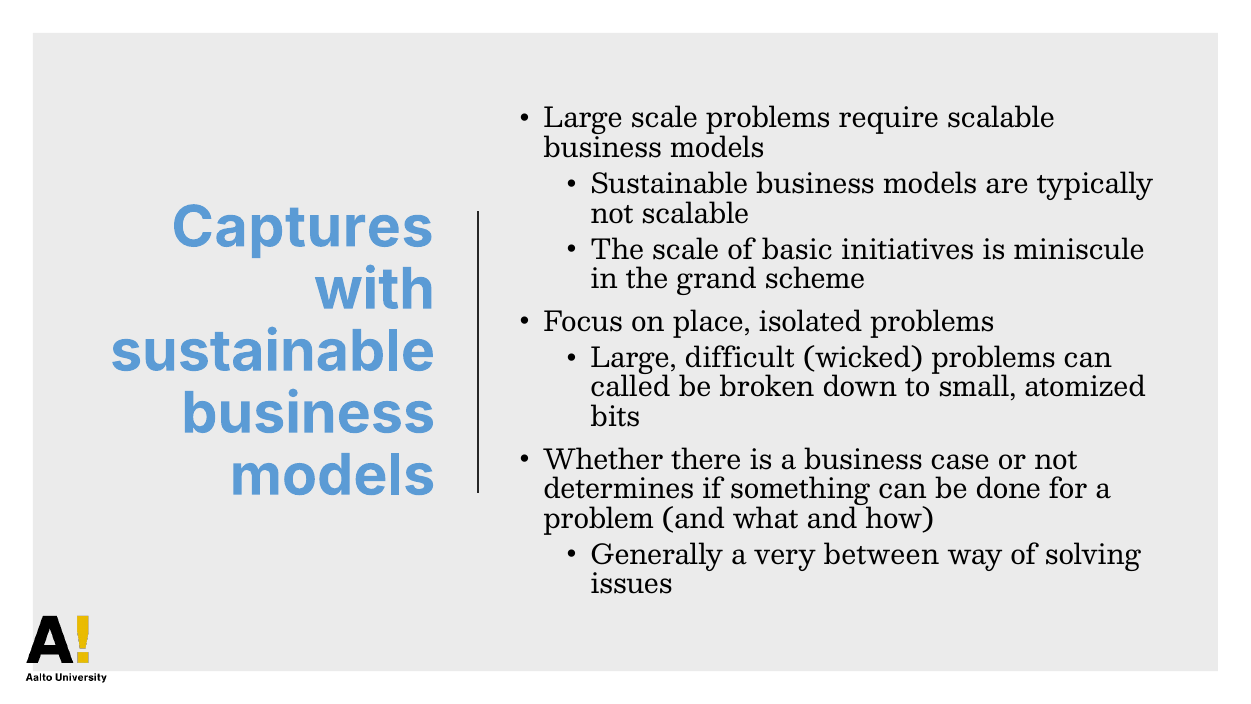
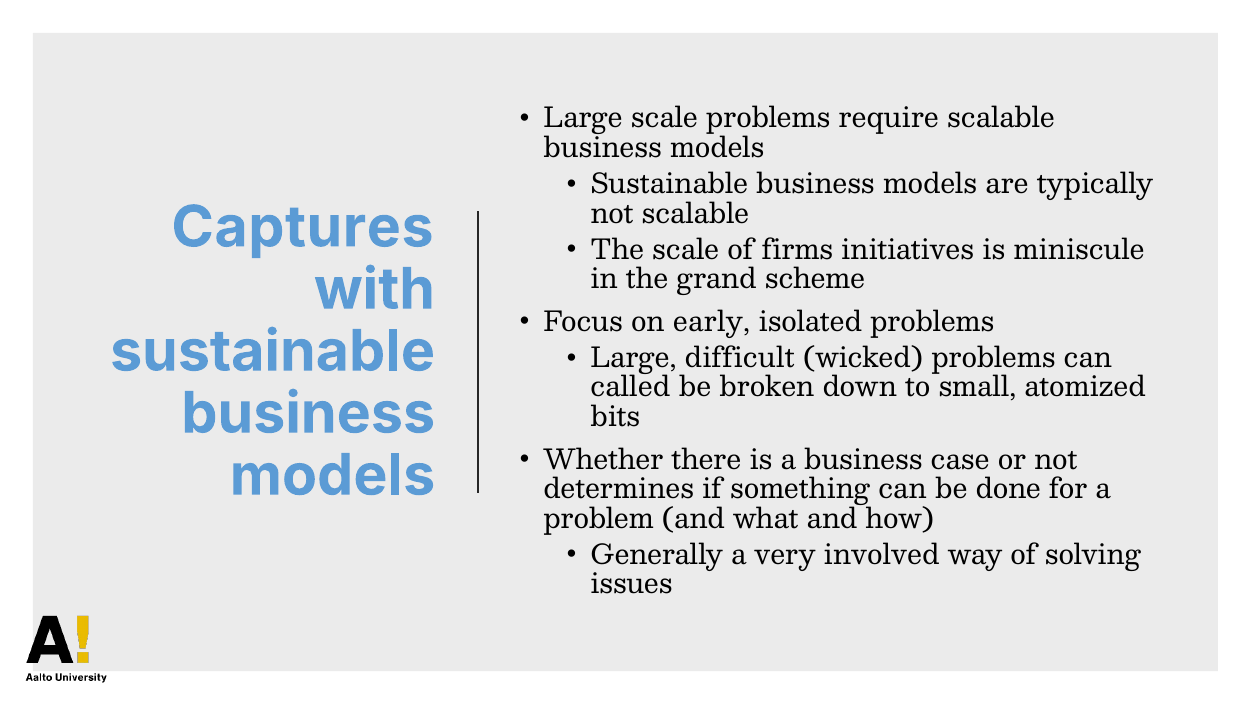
basic: basic -> firms
place: place -> early
between: between -> involved
